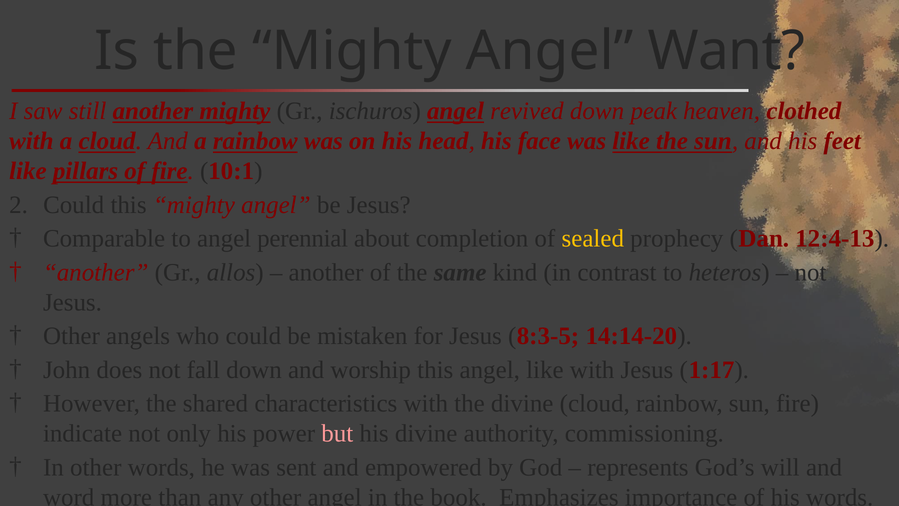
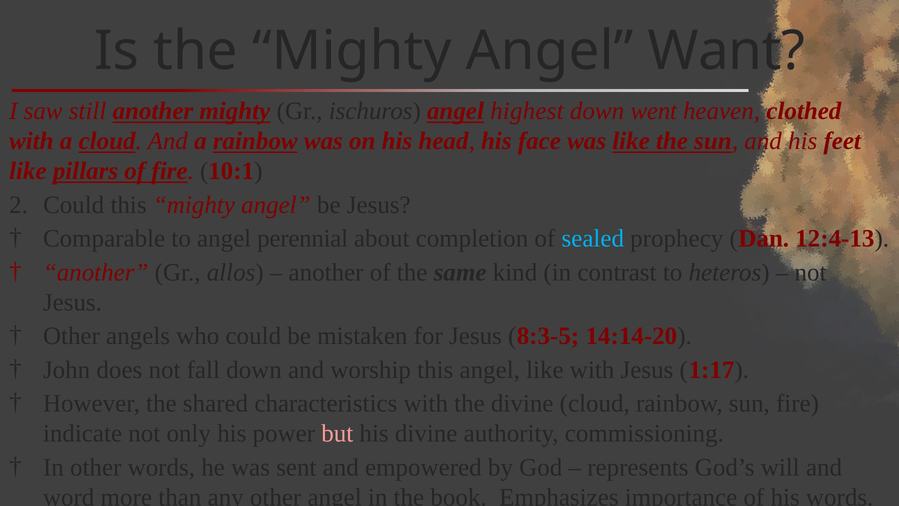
revived: revived -> highest
peak: peak -> went
sealed colour: yellow -> light blue
